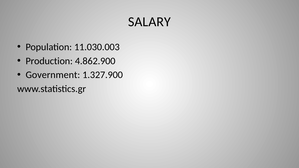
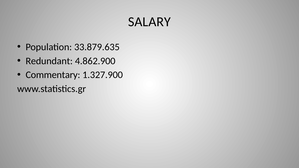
11.030.003: 11.030.003 -> 33.879.635
Production: Production -> Redundant
Government: Government -> Commentary
